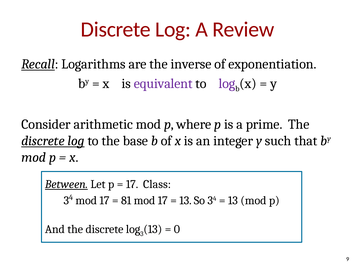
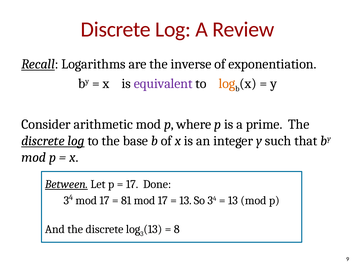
log at (227, 84) colour: purple -> orange
Class: Class -> Done
0: 0 -> 8
